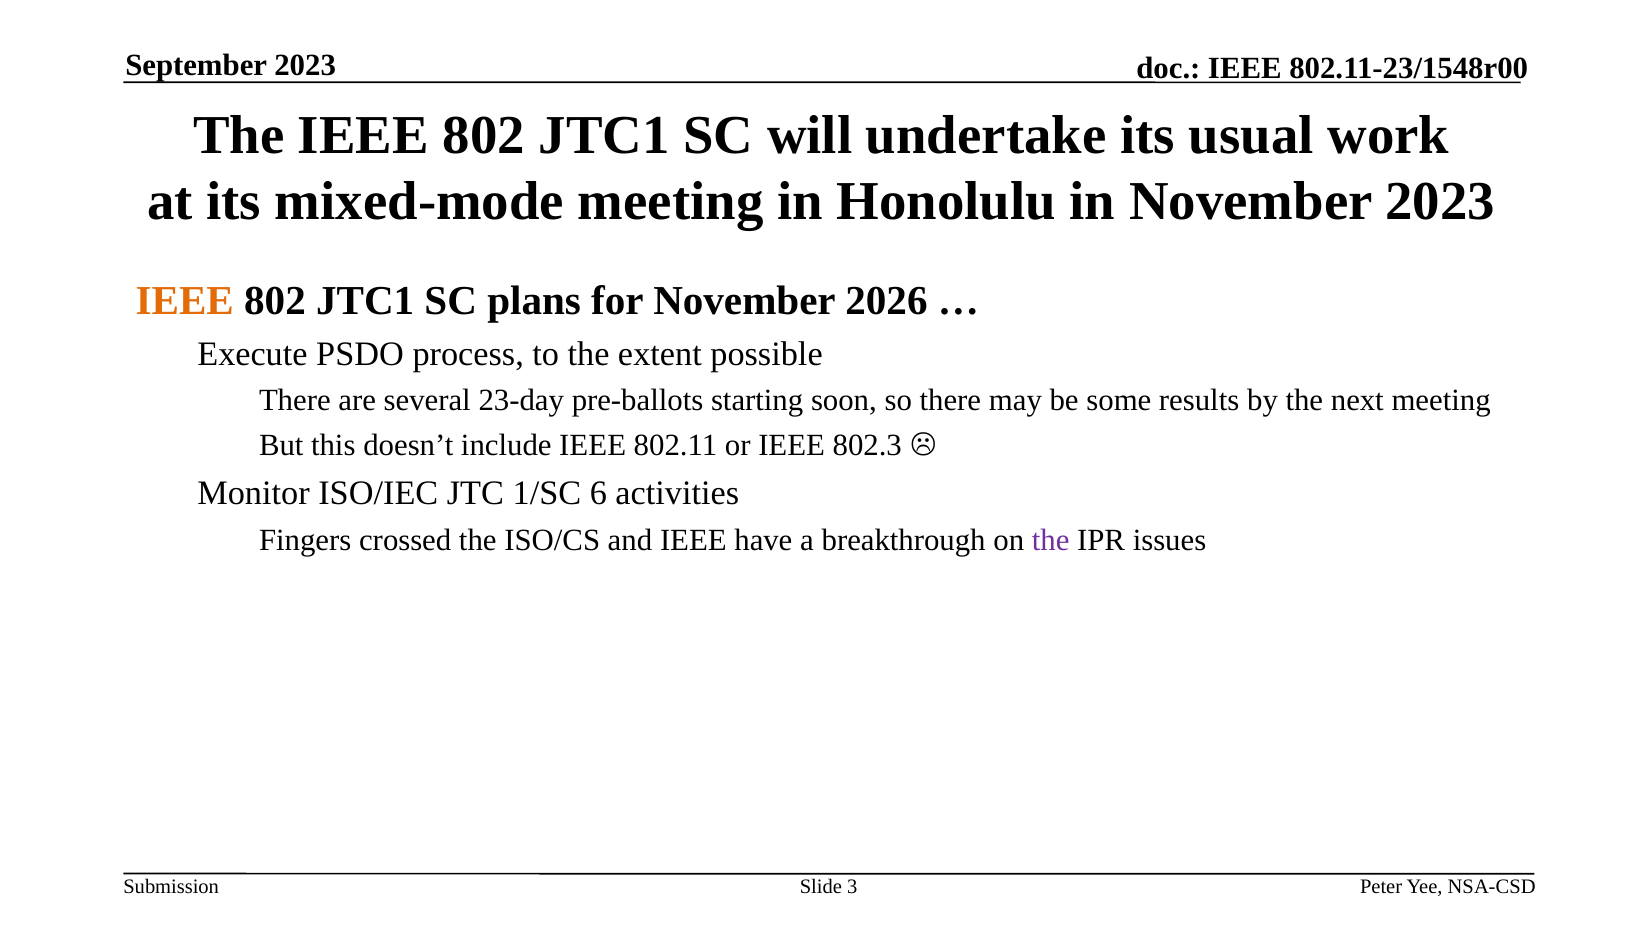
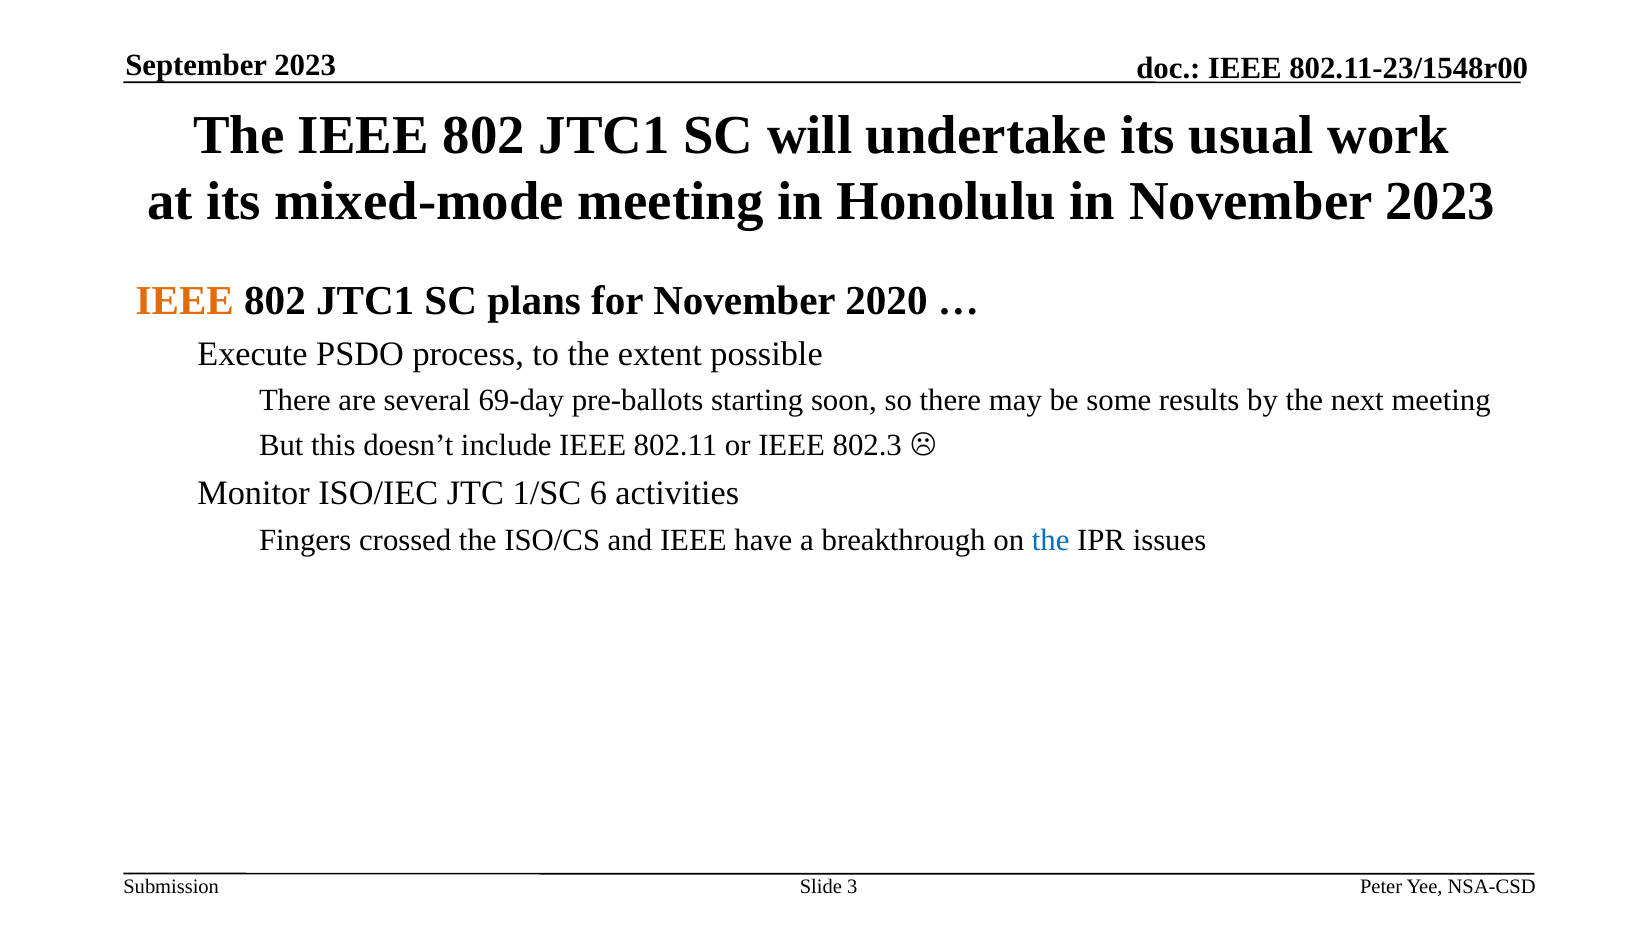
2026: 2026 -> 2020
23-day: 23-day -> 69-day
the at (1051, 540) colour: purple -> blue
